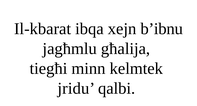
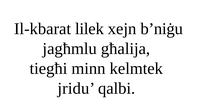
ibqa: ibqa -> lilek
b’ibnu: b’ibnu -> b’niġu
